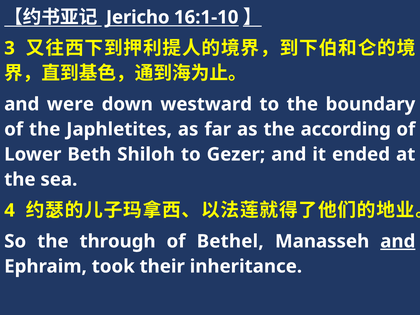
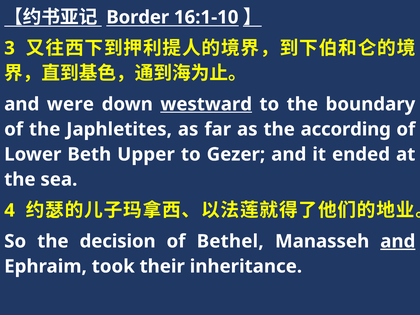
Jericho: Jericho -> Border
westward underline: none -> present
Shiloh: Shiloh -> Upper
through: through -> decision
